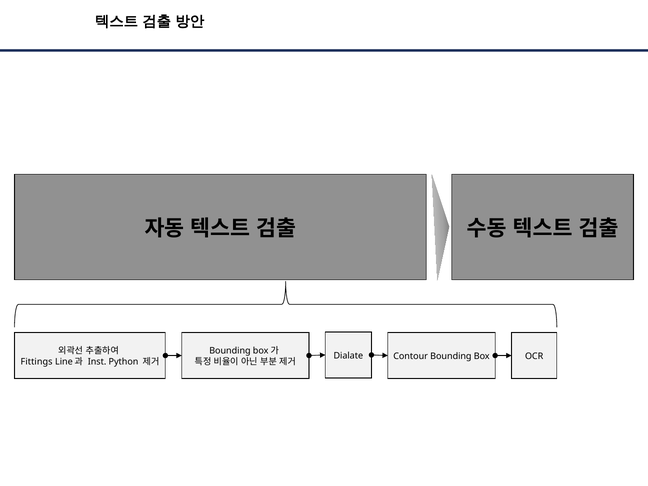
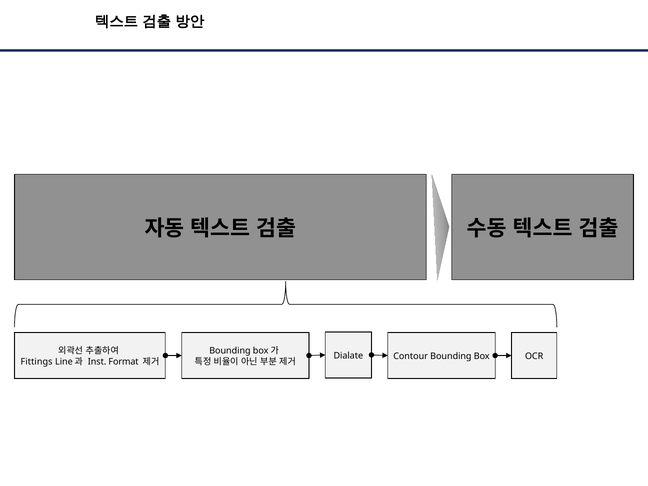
Python: Python -> Format
